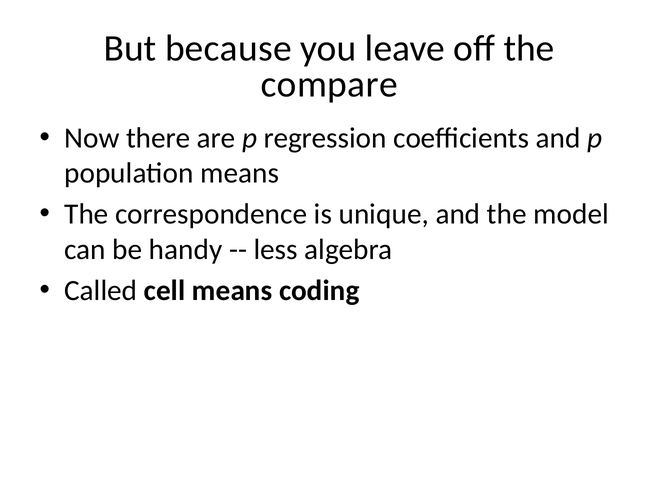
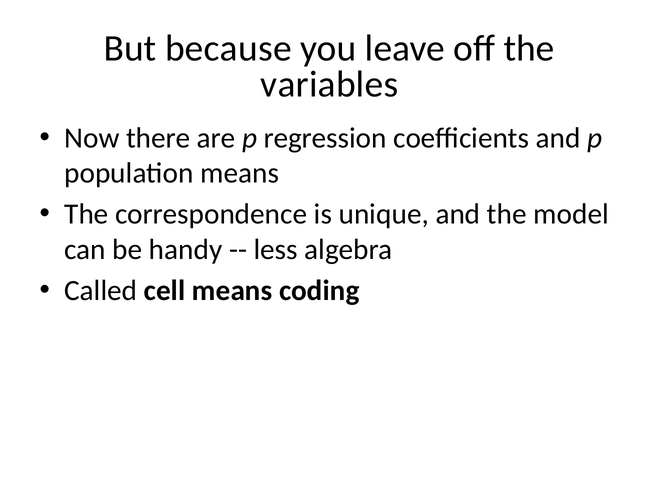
compare: compare -> variables
